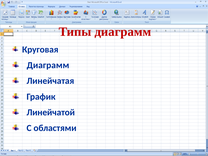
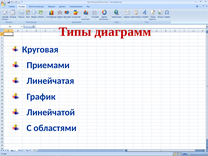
Диаграмм at (48, 65): Диаграмм -> Приемами
